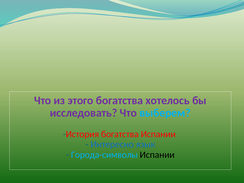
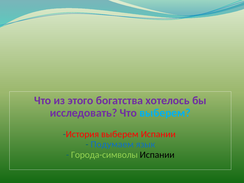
История богатства: богатства -> выберем
Интересно: Интересно -> Подумаем
Города-символы colour: light blue -> light green
